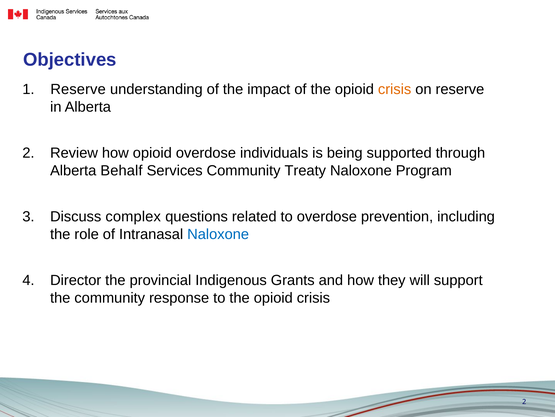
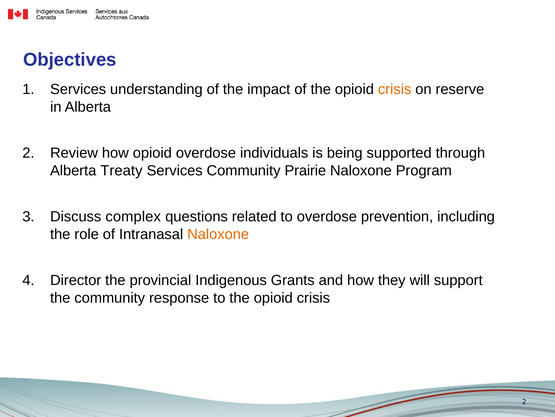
Reserve at (78, 89): Reserve -> Services
Behalf: Behalf -> Treaty
Treaty: Treaty -> Prairie
Naloxone at (218, 234) colour: blue -> orange
